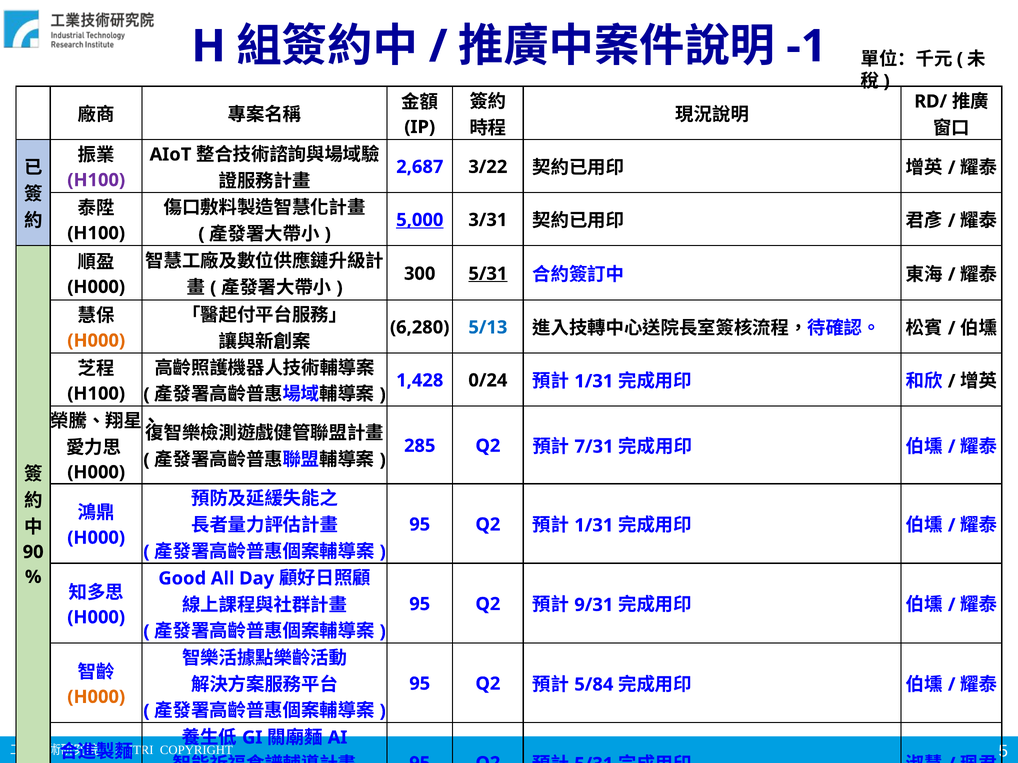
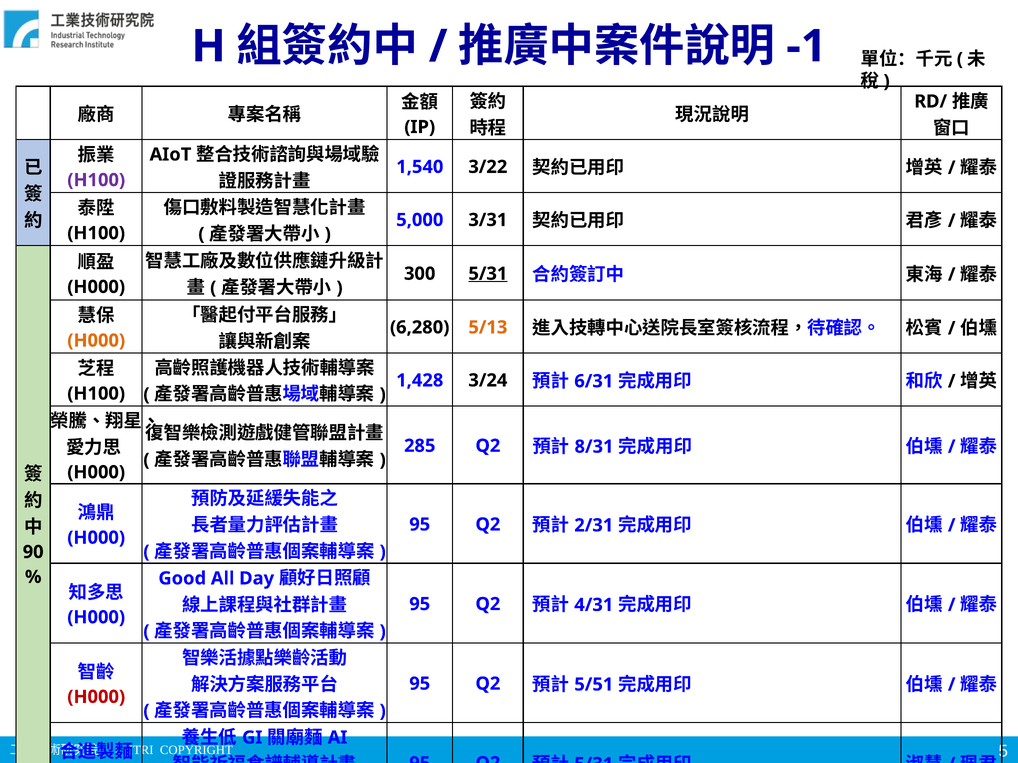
2,687: 2,687 -> 1,540
5,000 underline: present -> none
5/13 colour: blue -> orange
0/24: 0/24 -> 3/24
1/31 at (594, 381): 1/31 -> 6/31
7/31: 7/31 -> 8/31
1/31 at (594, 526): 1/31 -> 2/31
9/31: 9/31 -> 4/31
5/84: 5/84 -> 5/51
H000 at (96, 697) colour: orange -> red
